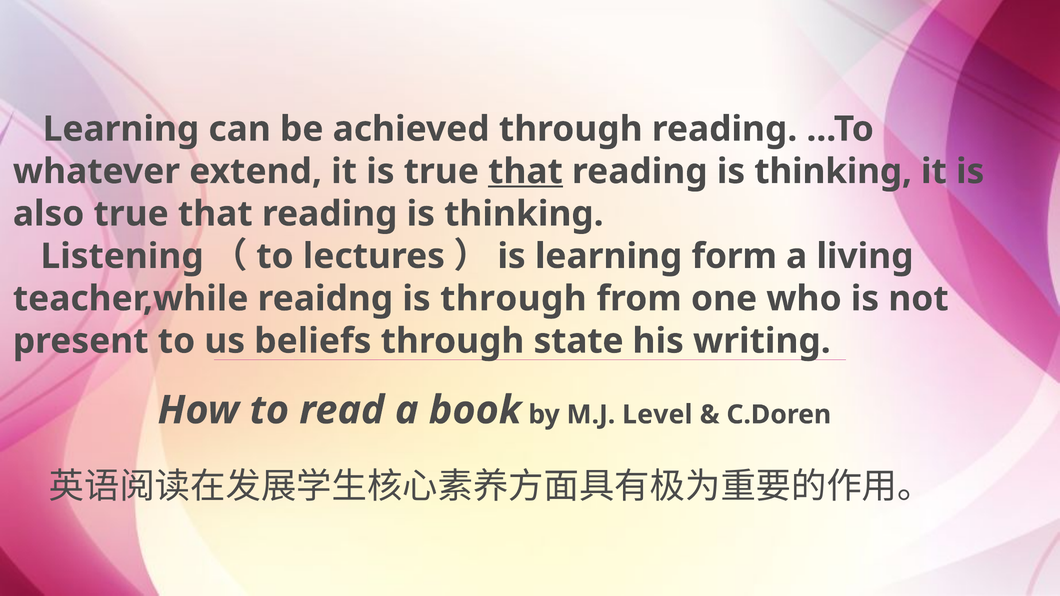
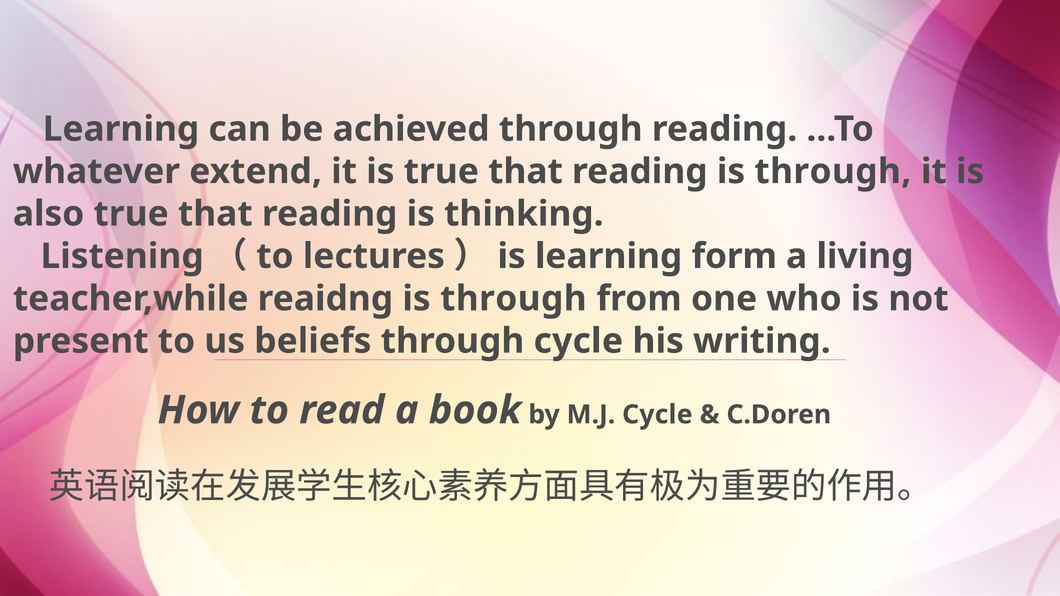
that at (525, 172) underline: present -> none
thinking at (833, 172): thinking -> through
through state: state -> cycle
M.J Level: Level -> Cycle
